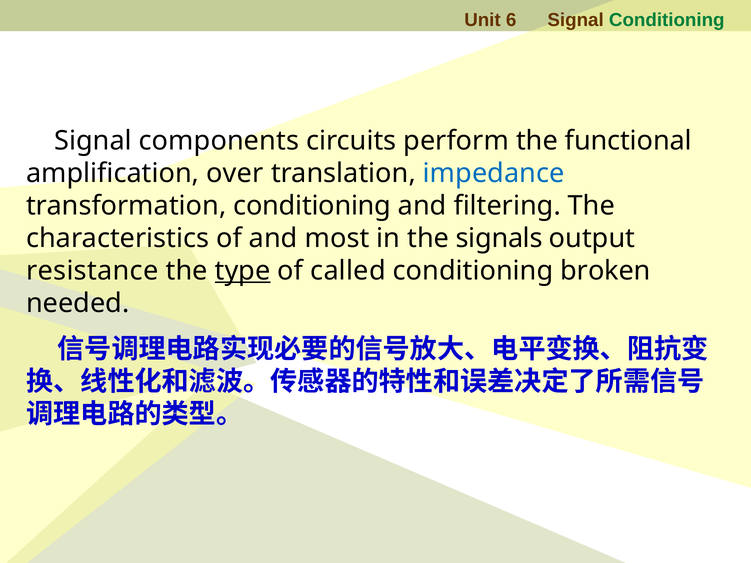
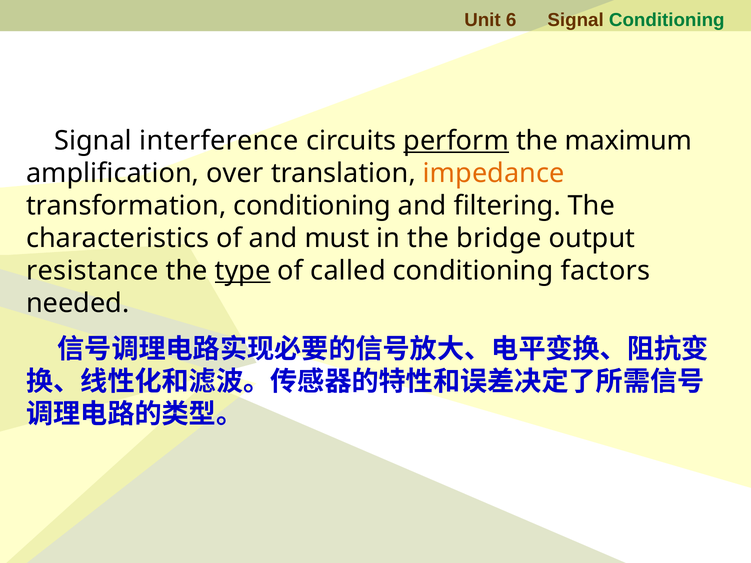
components: components -> interference
perform underline: none -> present
functional: functional -> maximum
impedance colour: blue -> orange
most: most -> must
signals: signals -> bridge
broken: broken -> factors
